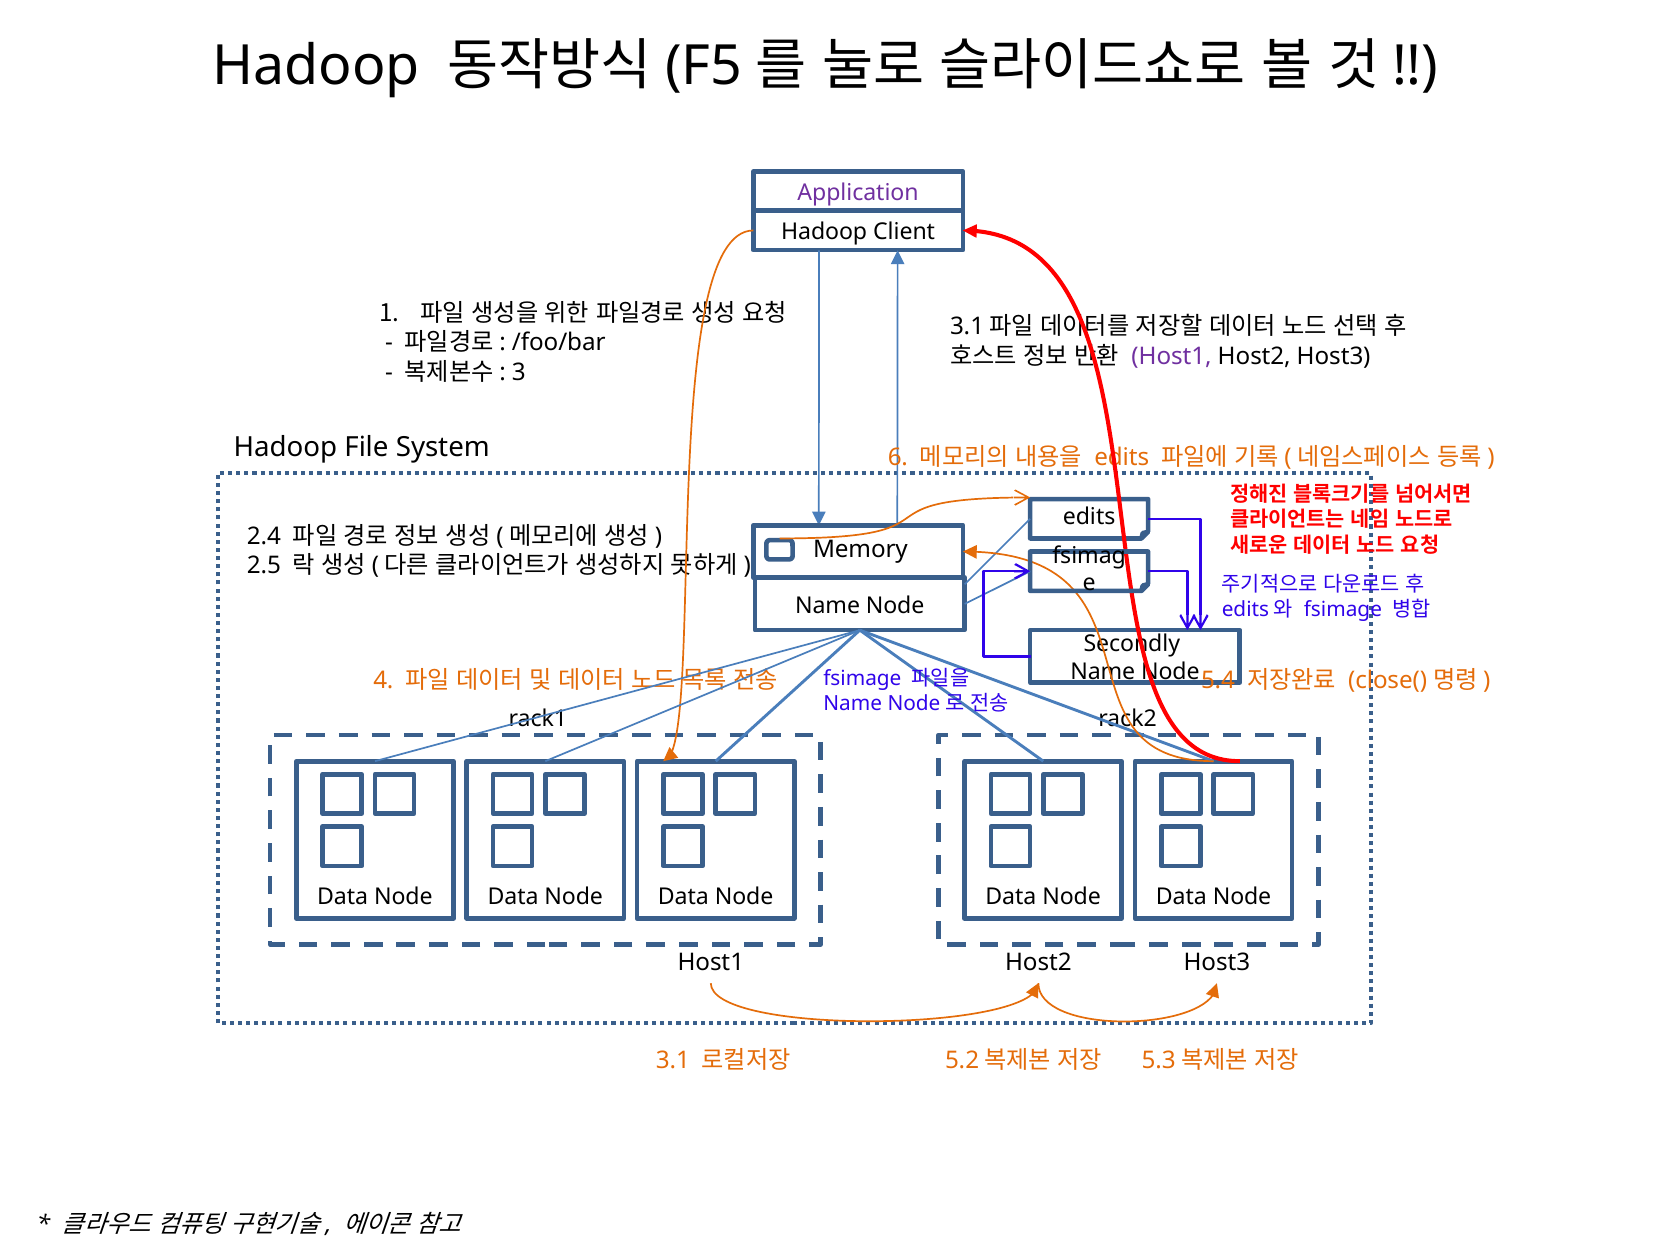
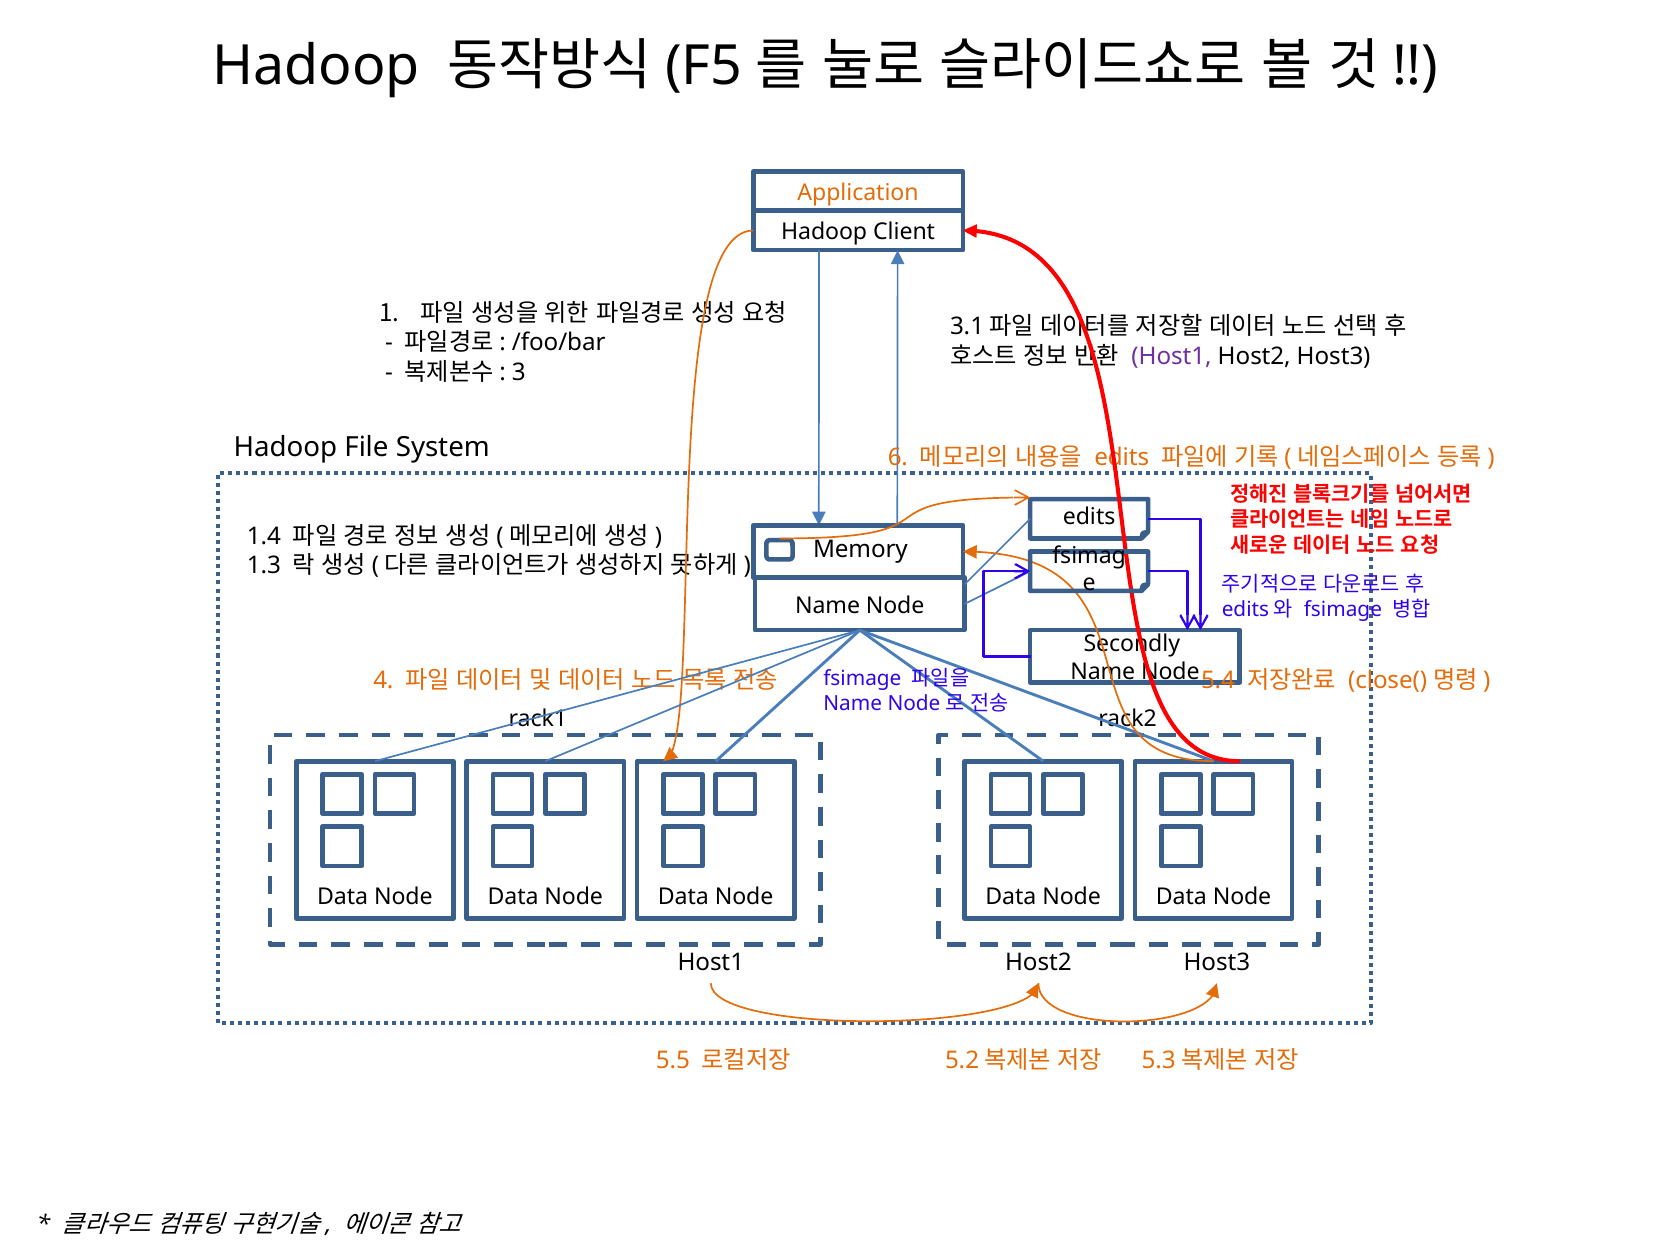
Application colour: purple -> orange
2.4: 2.4 -> 1.4
2.5: 2.5 -> 1.3
3.1: 3.1 -> 5.5
